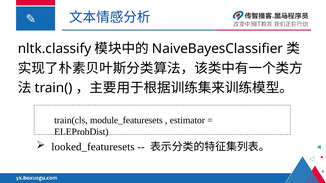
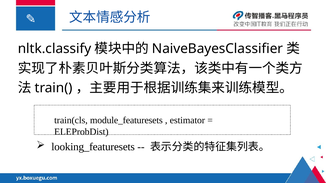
looked_featuresets: looked_featuresets -> looking_featuresets
